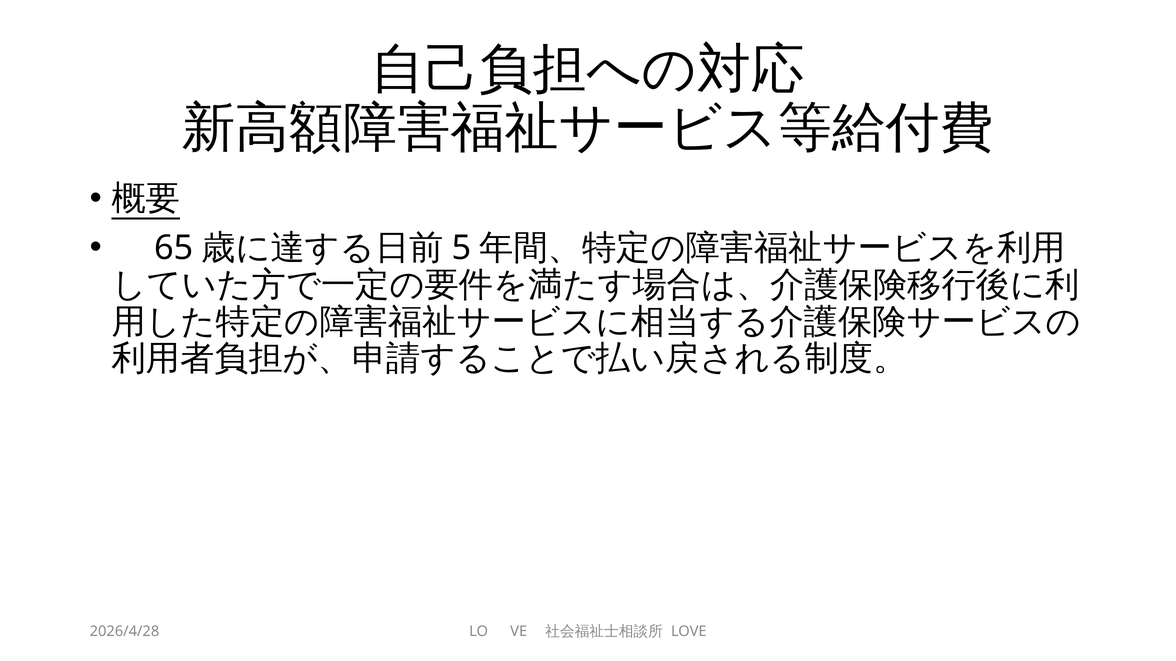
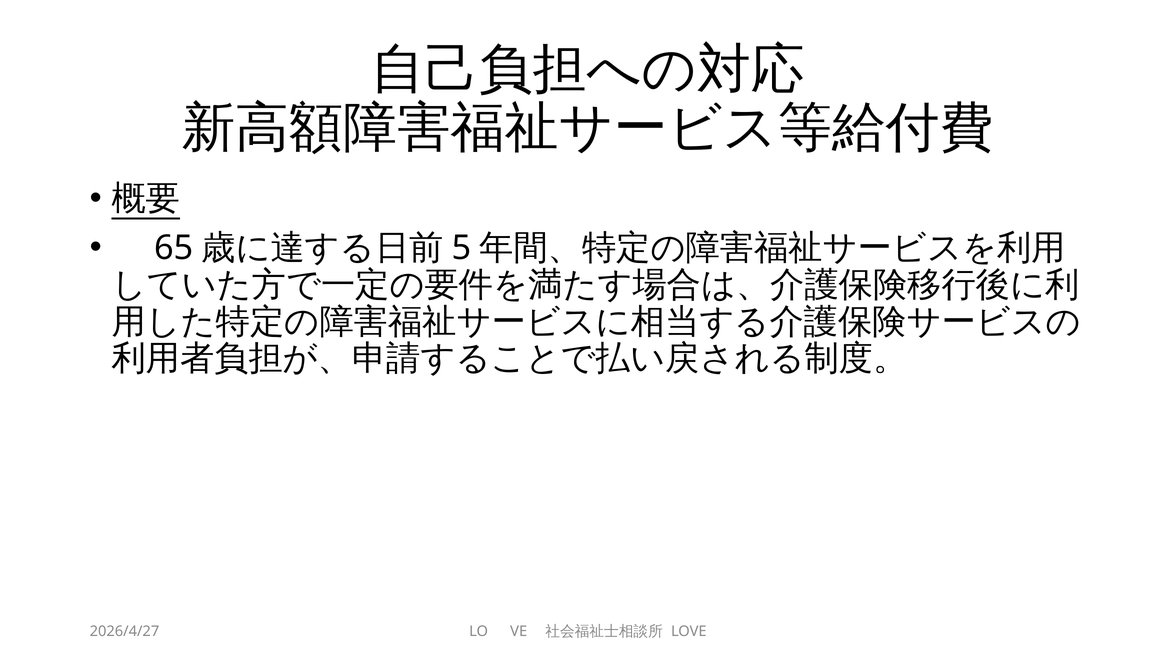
2026/4/28: 2026/4/28 -> 2026/4/27
